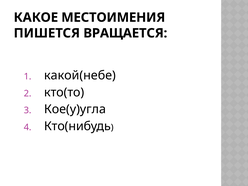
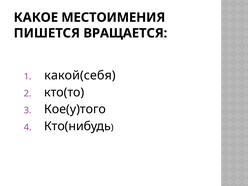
какой(небе: какой(небе -> какой(себя
Кое(у)угла: Кое(у)угла -> Кое(у)того
